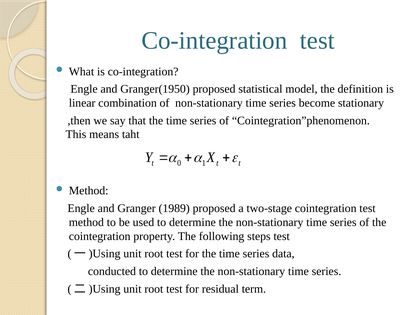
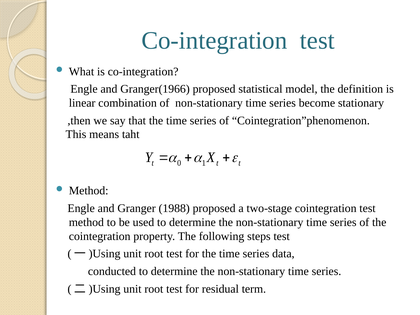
Granger(1950: Granger(1950 -> Granger(1966
1989: 1989 -> 1988
